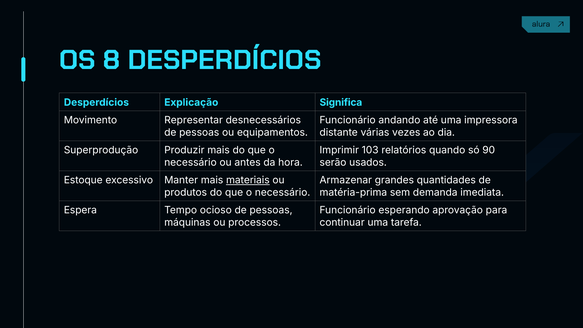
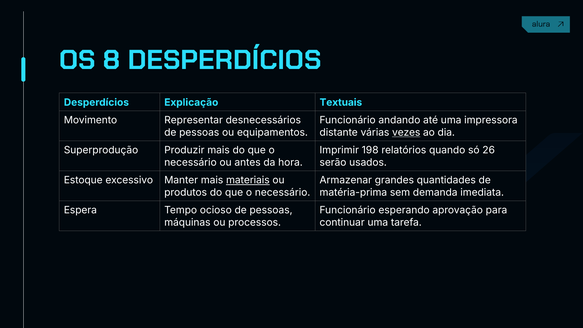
Significa: Significa -> Textuais
vezes underline: none -> present
103: 103 -> 198
90: 90 -> 26
